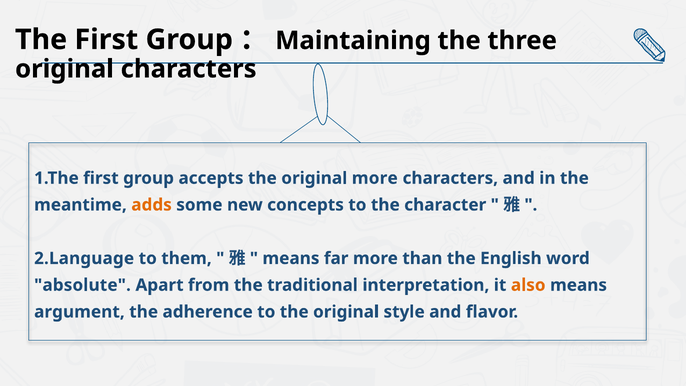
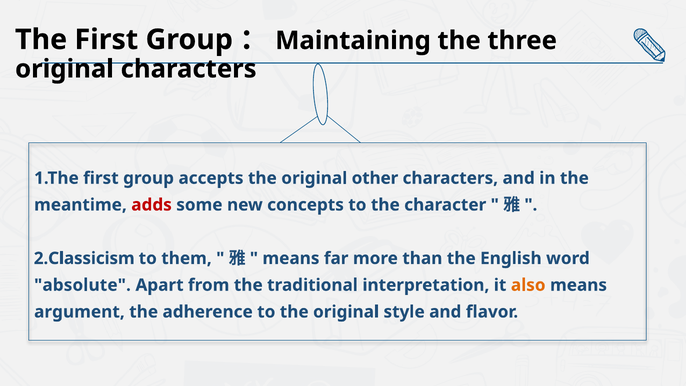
original more: more -> other
adds colour: orange -> red
2.Language: 2.Language -> 2.Classicism
